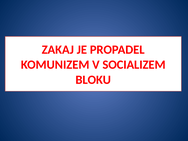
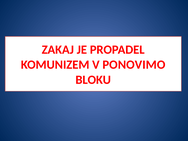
SOCIALIZEM: SOCIALIZEM -> PONOVIMO
